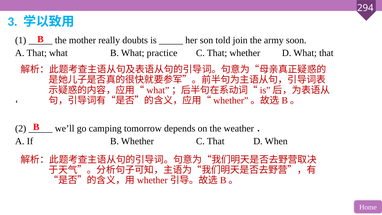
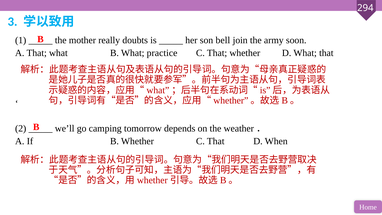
told: told -> bell
